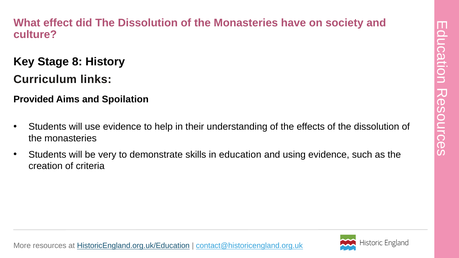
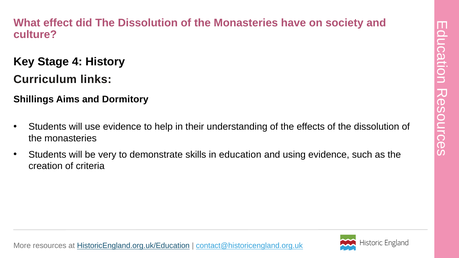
8: 8 -> 4
Provided: Provided -> Shillings
Spoilation: Spoilation -> Dormitory
